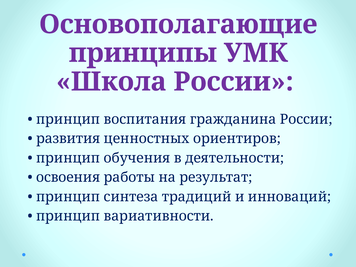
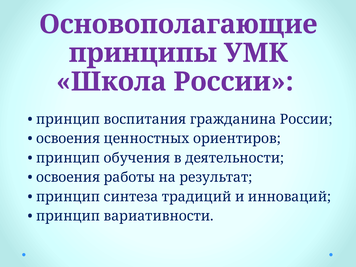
развития at (68, 139): развития -> освоения
